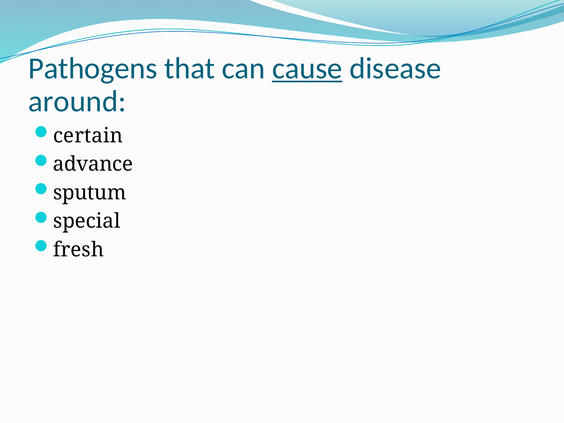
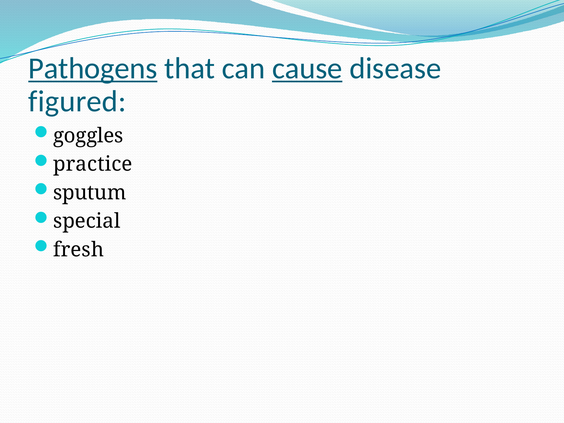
Pathogens underline: none -> present
around: around -> figured
certain: certain -> goggles
advance: advance -> practice
